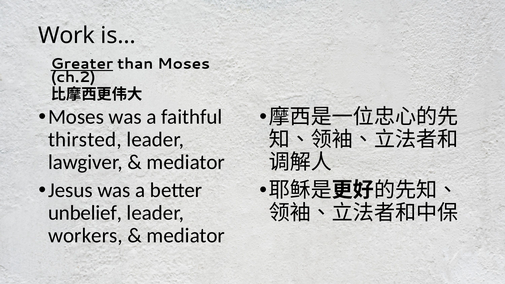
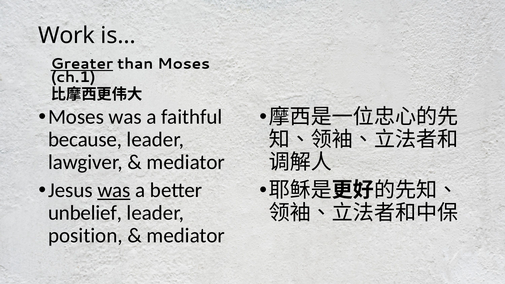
ch.2: ch.2 -> ch.1
thirsted: thirsted -> because
was at (114, 190) underline: none -> present
workers: workers -> position
